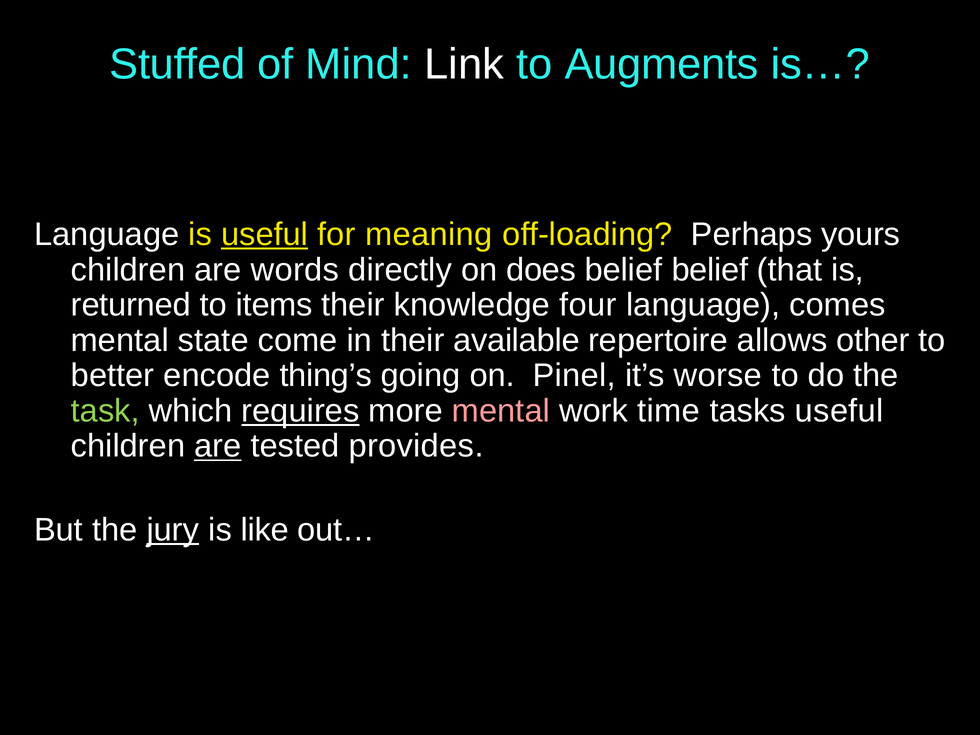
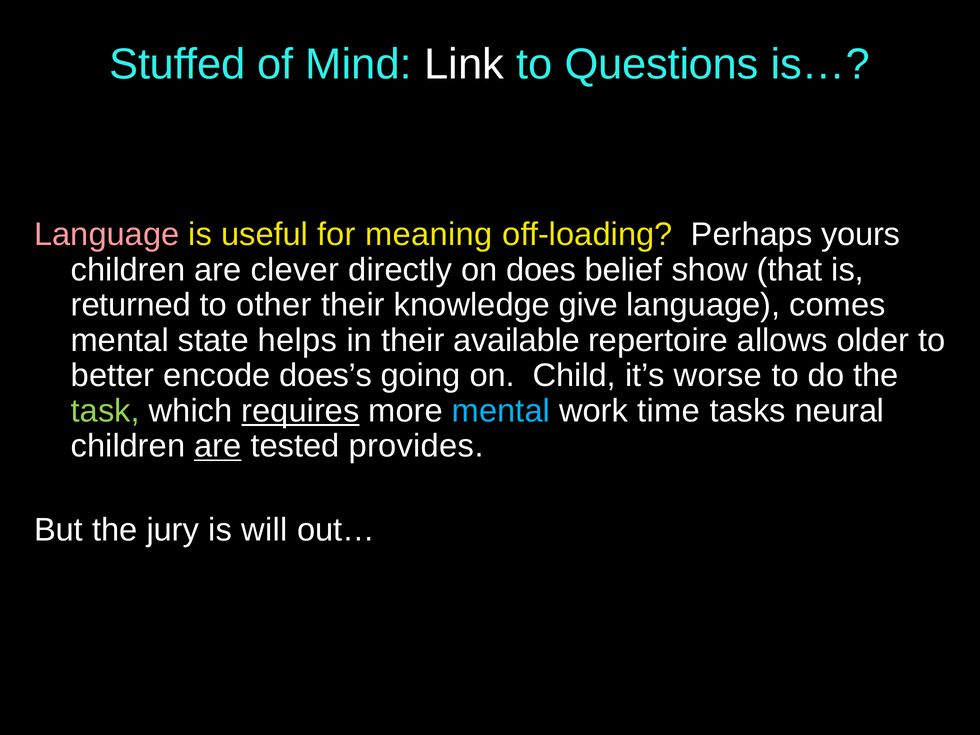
Augments: Augments -> Questions
Language at (107, 235) colour: white -> pink
useful at (265, 235) underline: present -> none
words: words -> clever
belief belief: belief -> show
items: items -> other
four: four -> give
come: come -> helps
other: other -> older
thing’s: thing’s -> does’s
Pinel: Pinel -> Child
mental at (501, 411) colour: pink -> light blue
tasks useful: useful -> neural
jury underline: present -> none
like: like -> will
